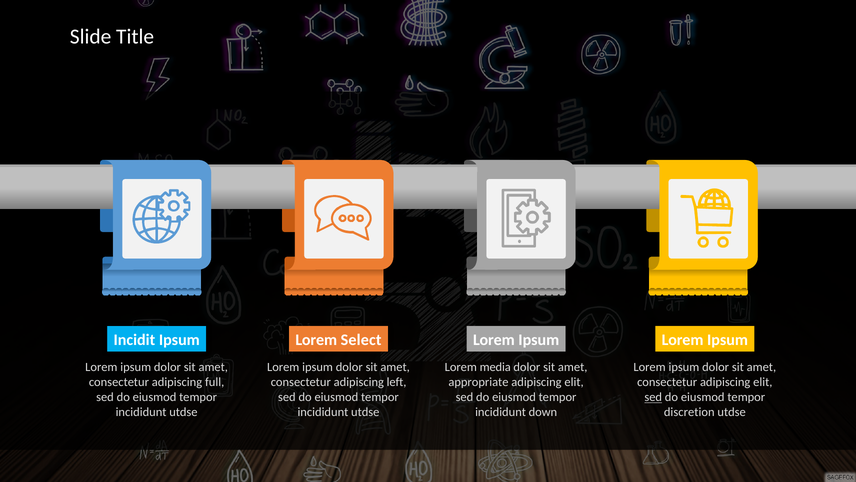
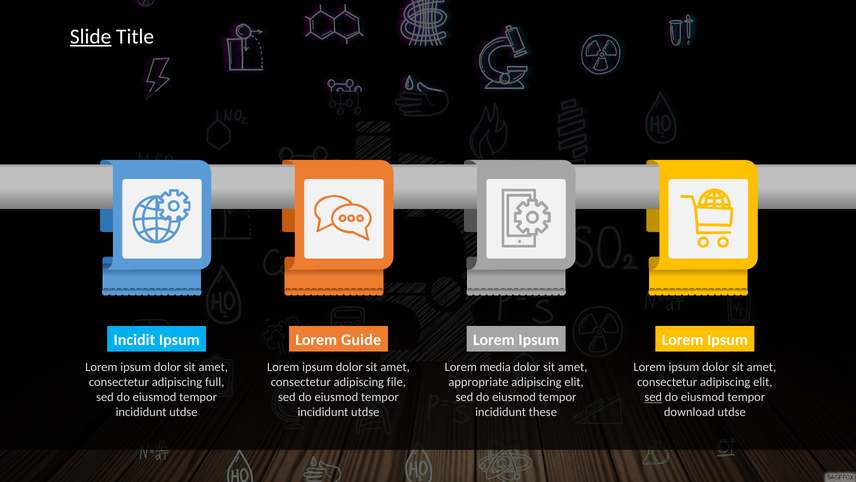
Slide underline: none -> present
Select: Select -> Guide
left: left -> file
down: down -> these
discretion: discretion -> download
